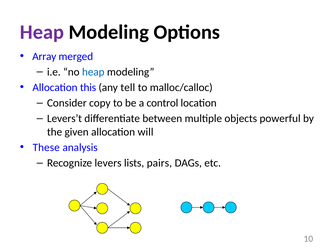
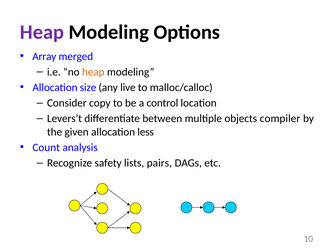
heap at (93, 72) colour: blue -> orange
this: this -> size
tell: tell -> live
powerful: powerful -> compiler
will: will -> less
These: These -> Count
levers: levers -> safety
